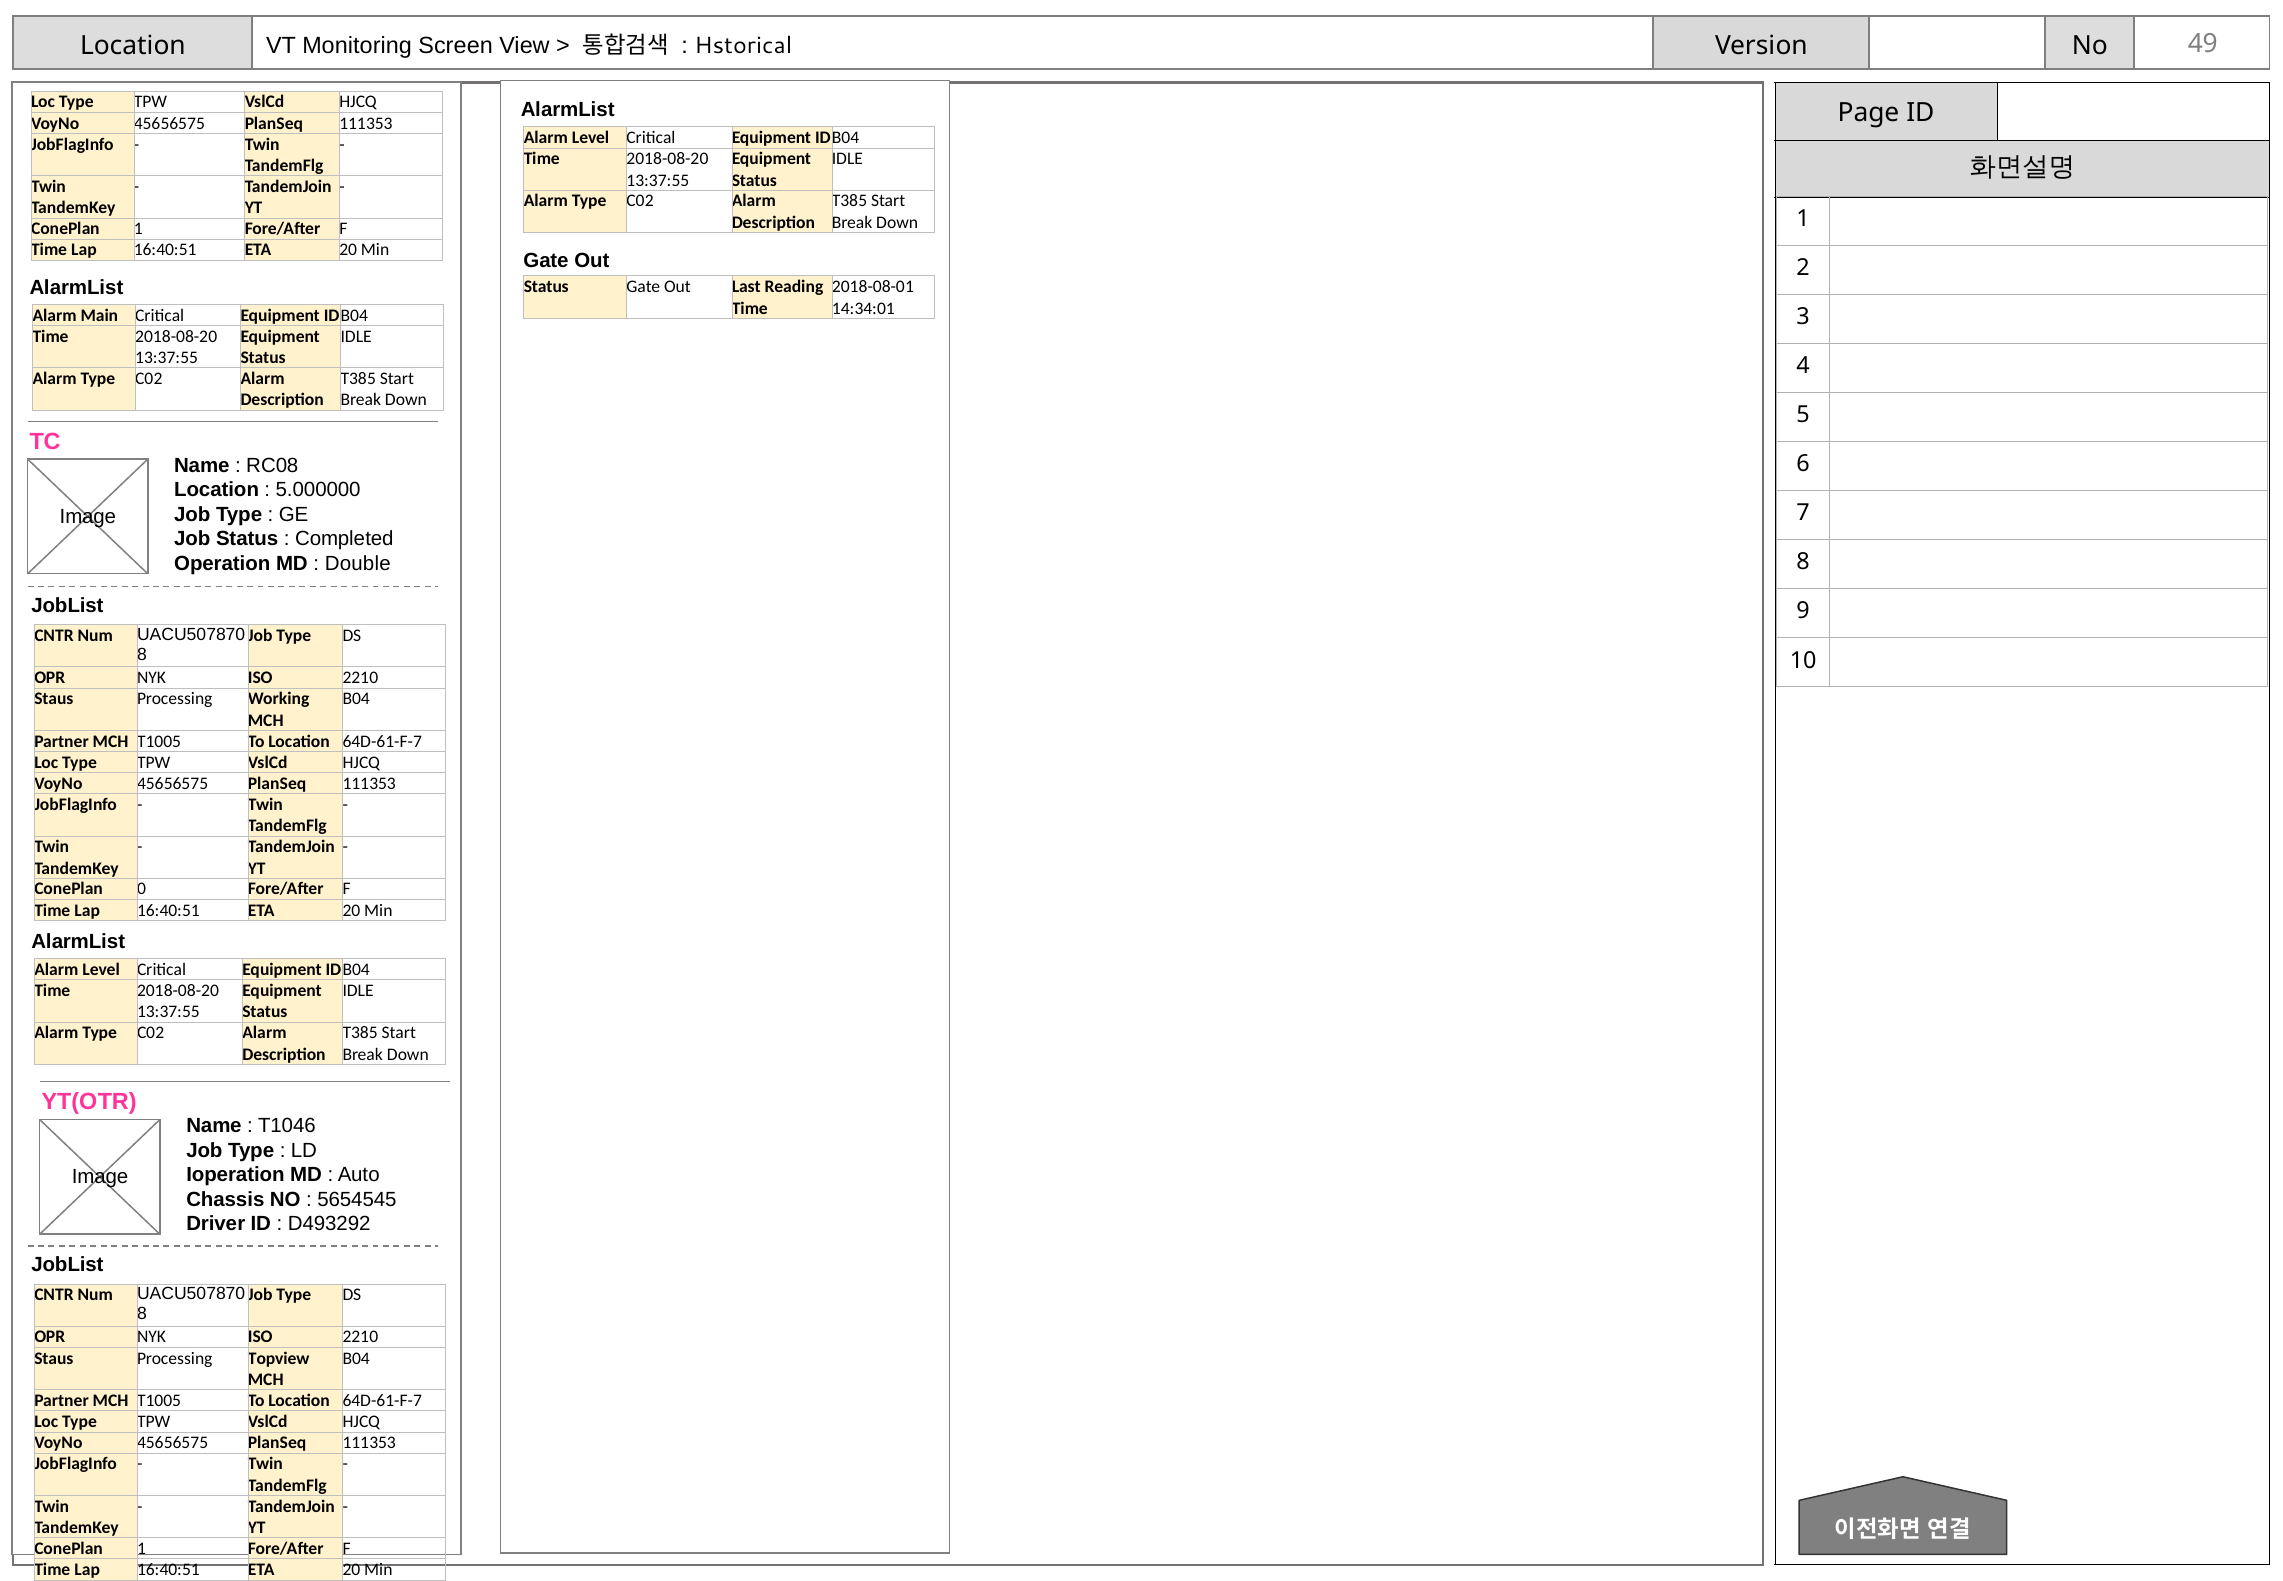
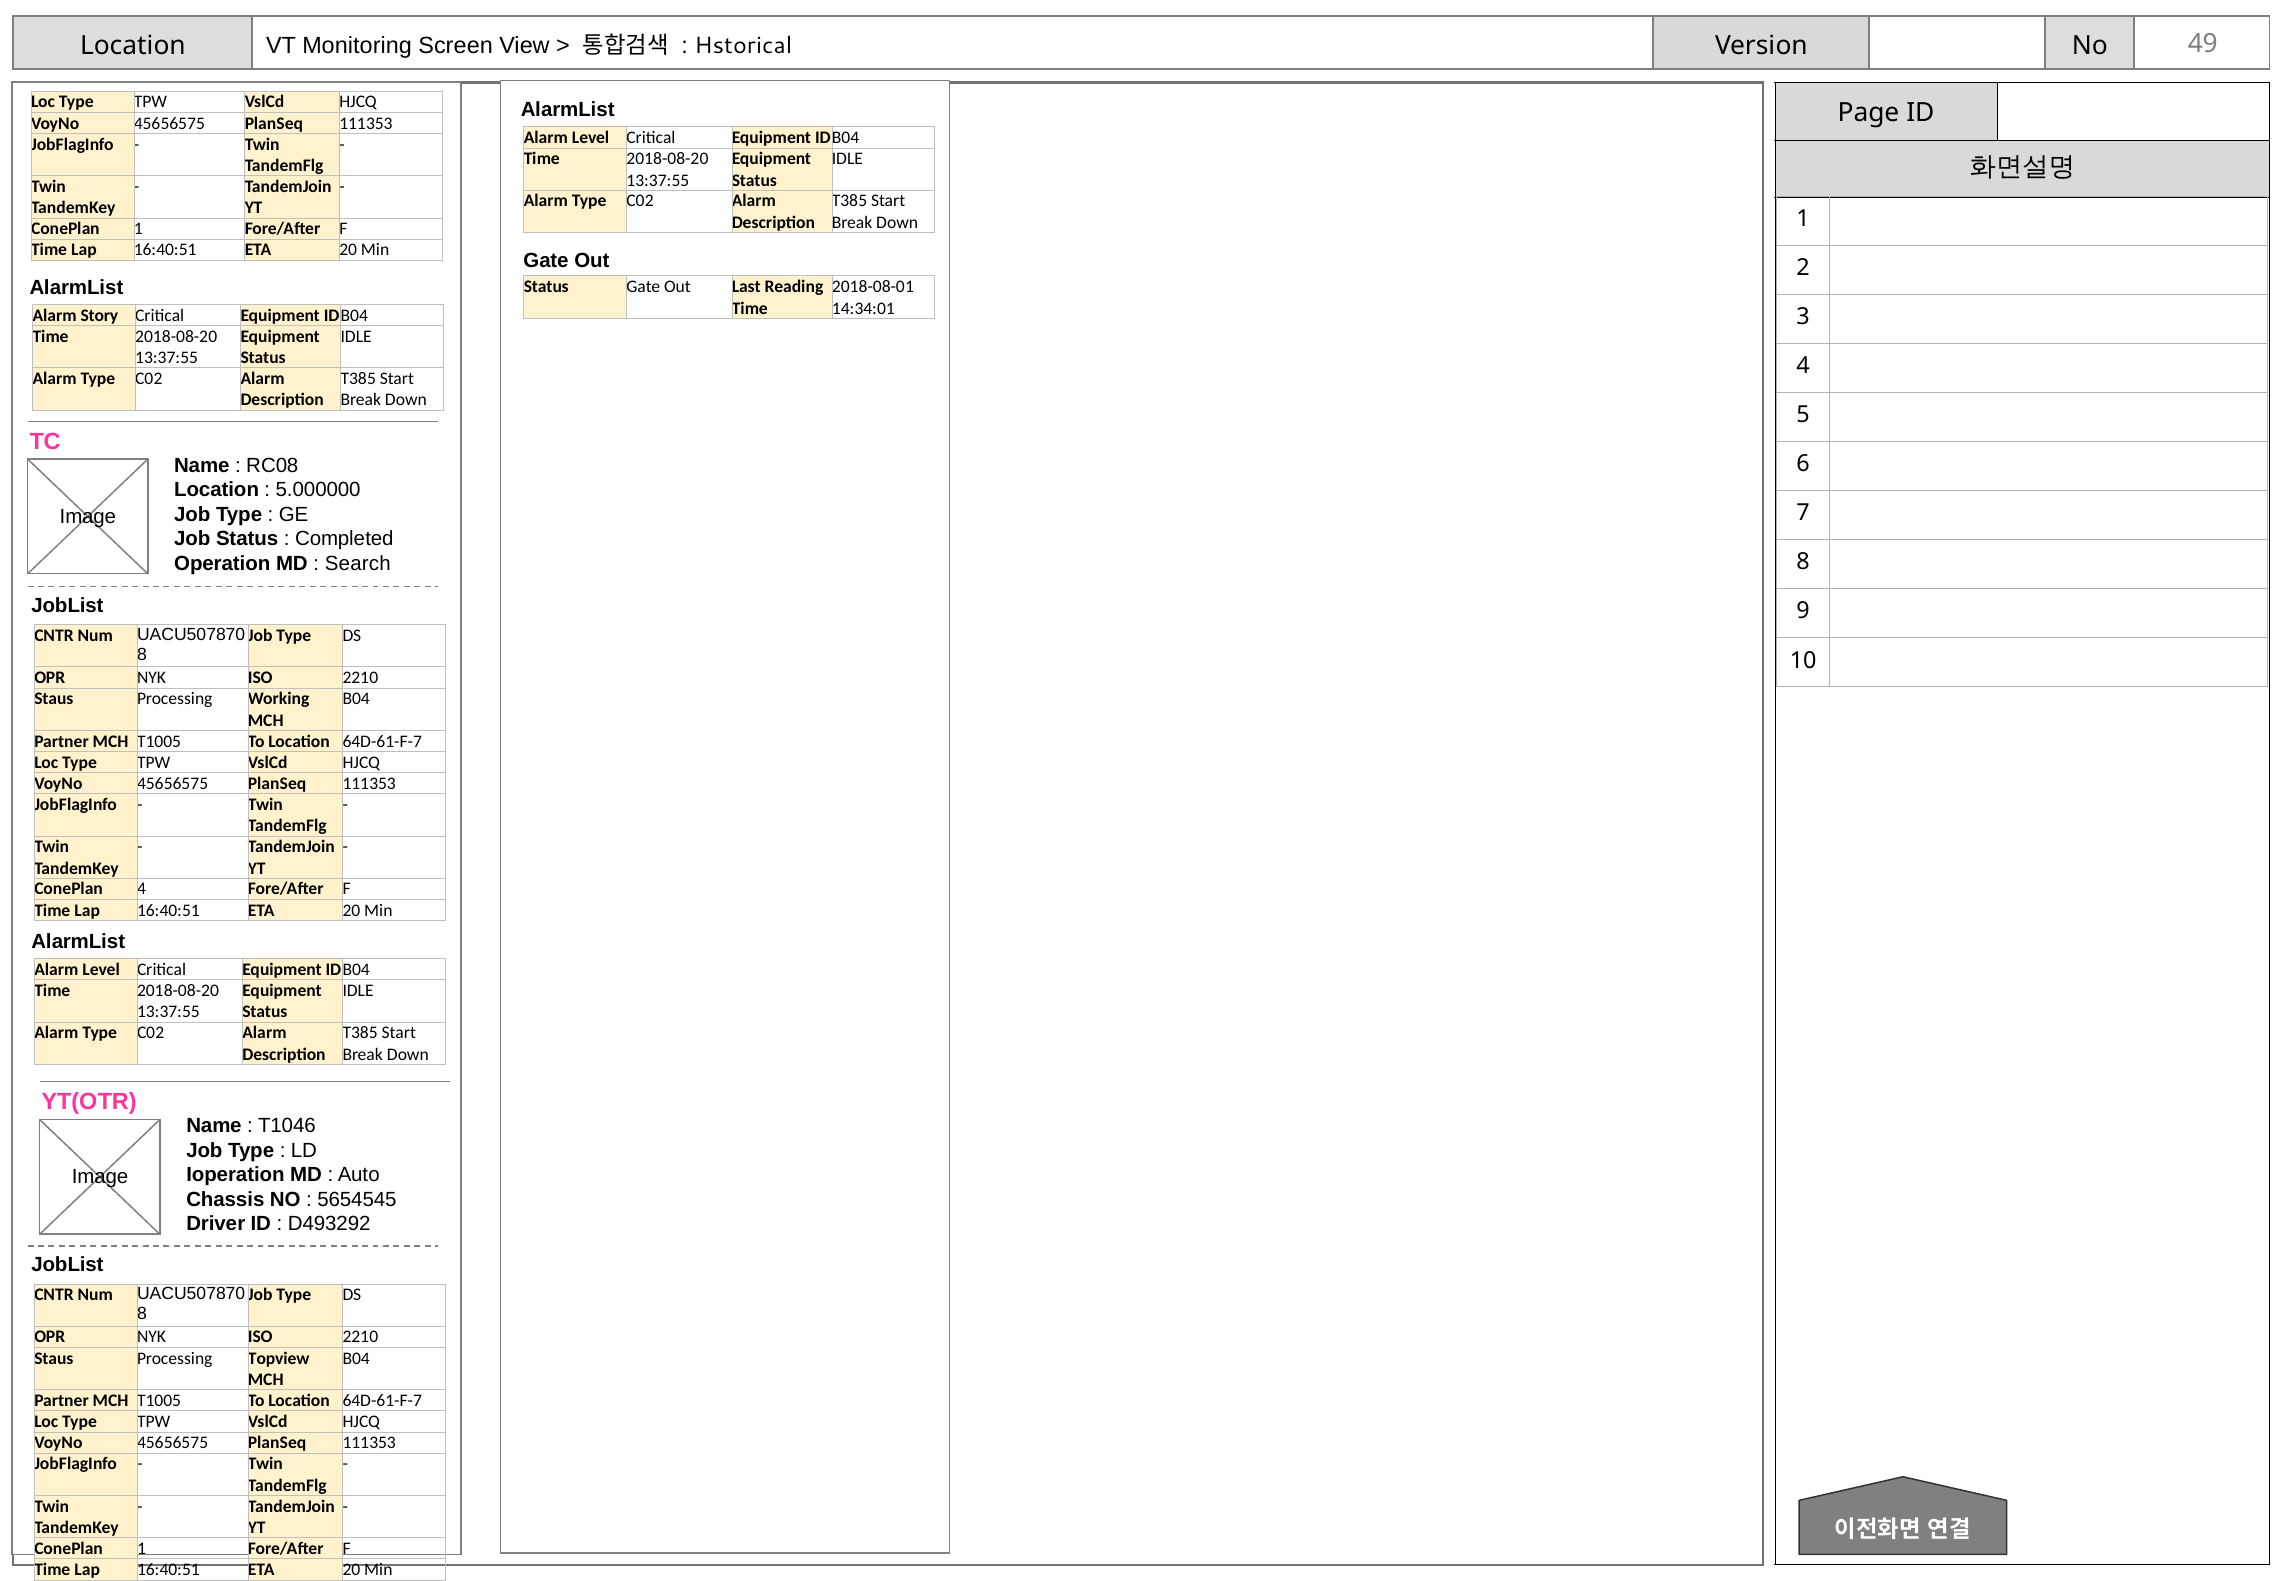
Main: Main -> Story
Double: Double -> Search
ConePlan 0: 0 -> 4
